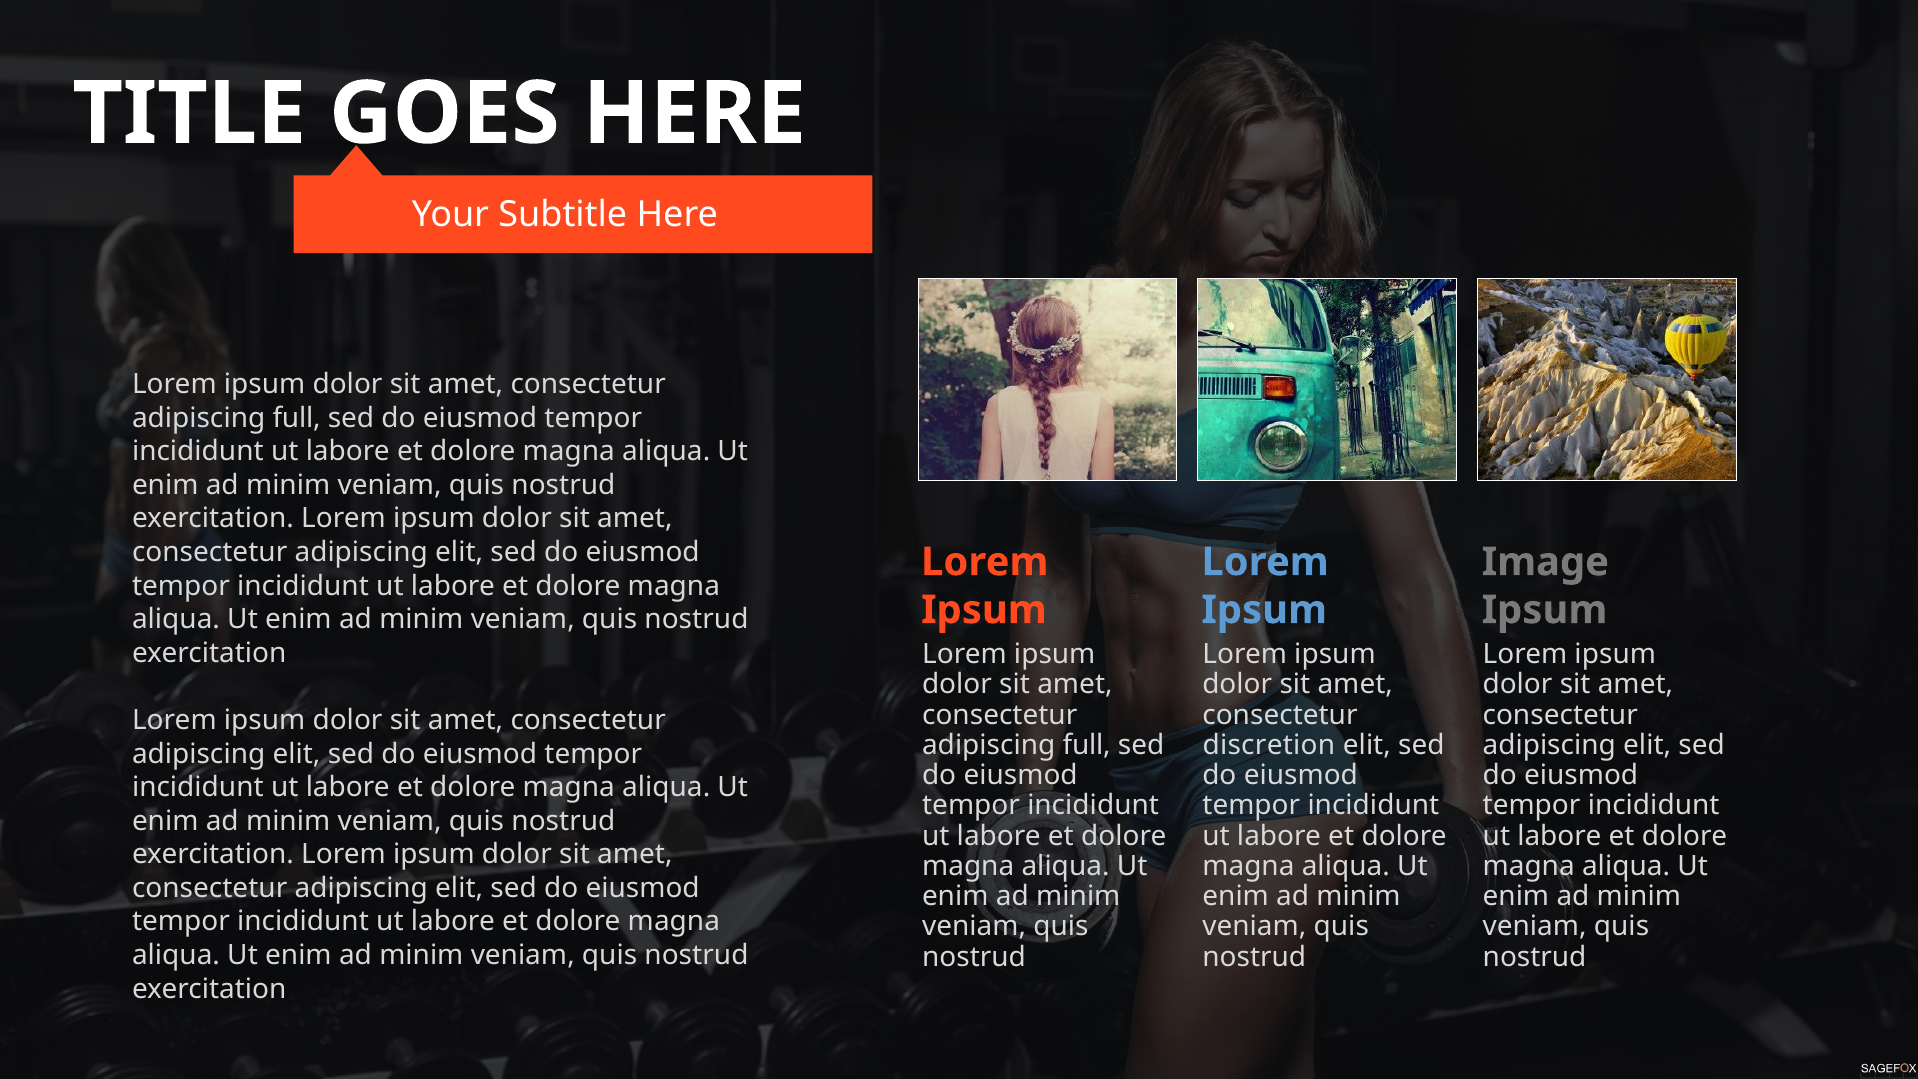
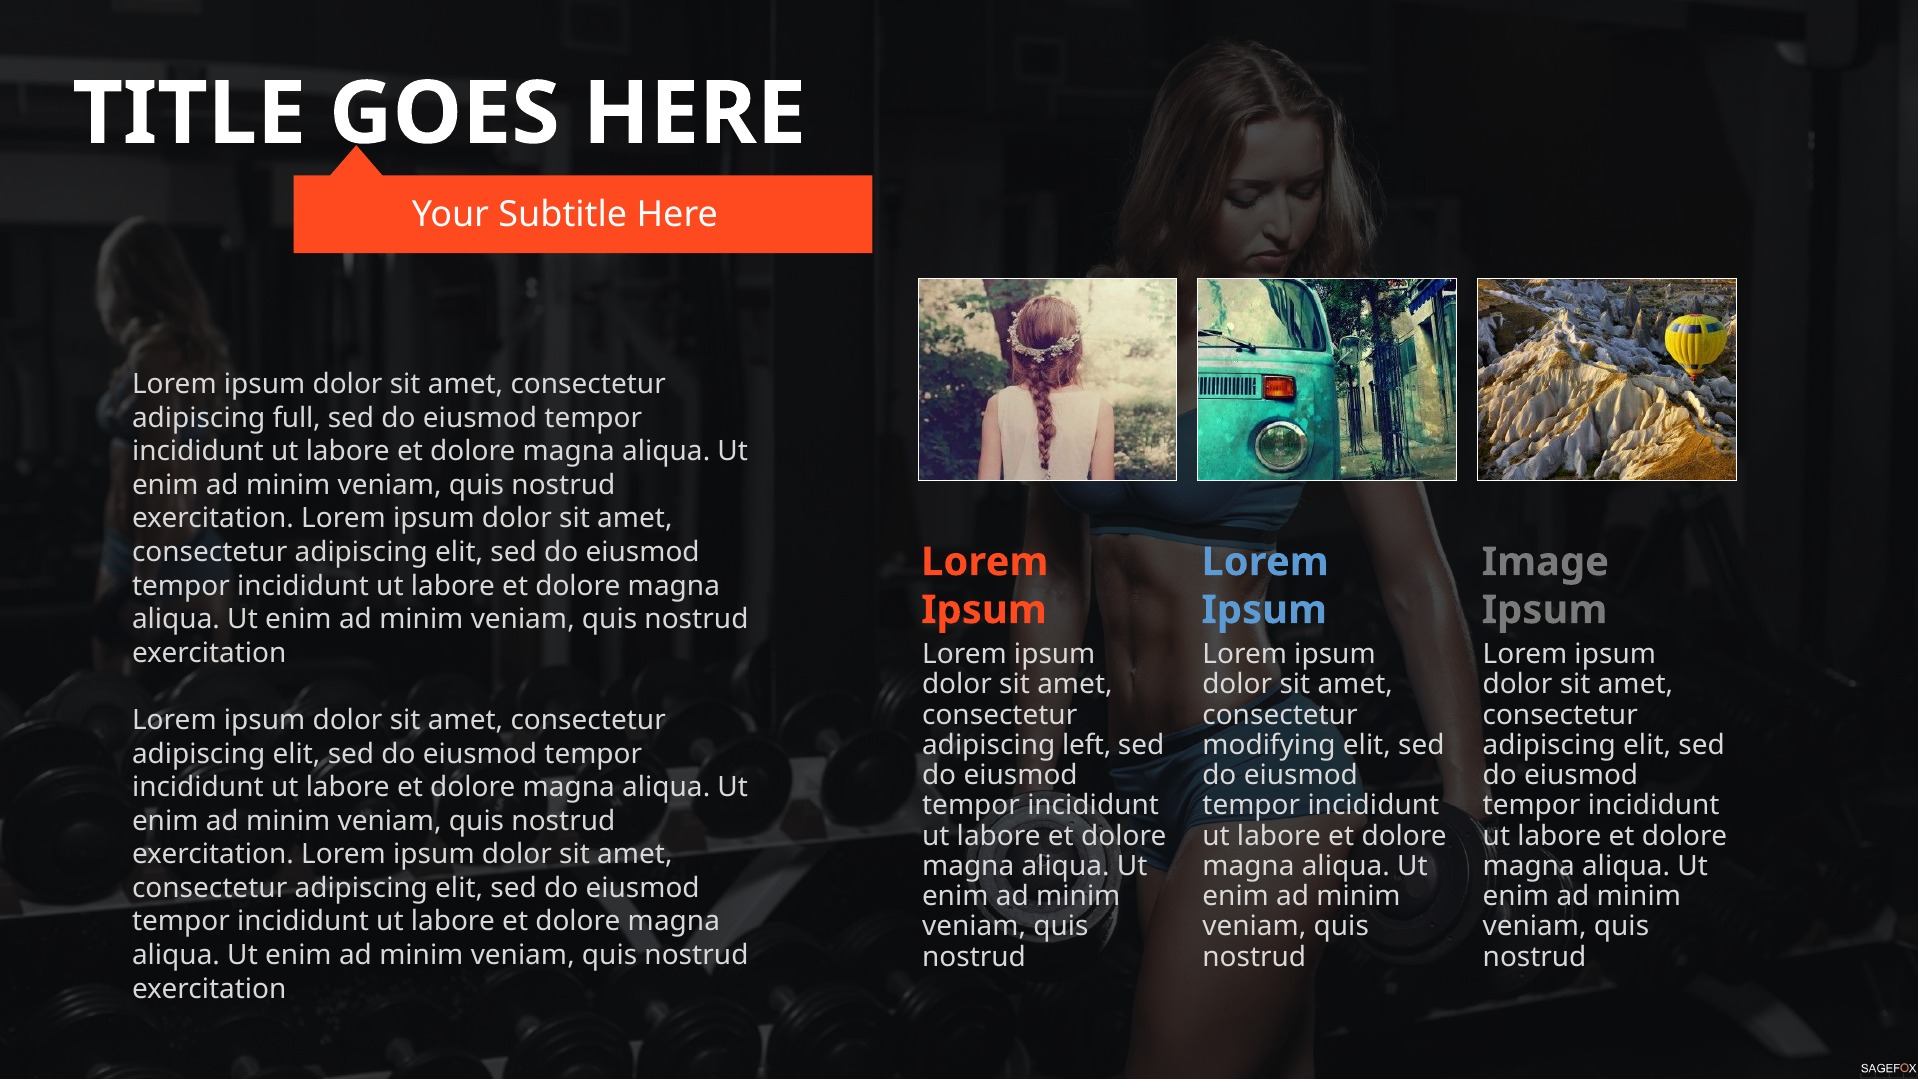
full at (1087, 745): full -> left
discretion: discretion -> modifying
